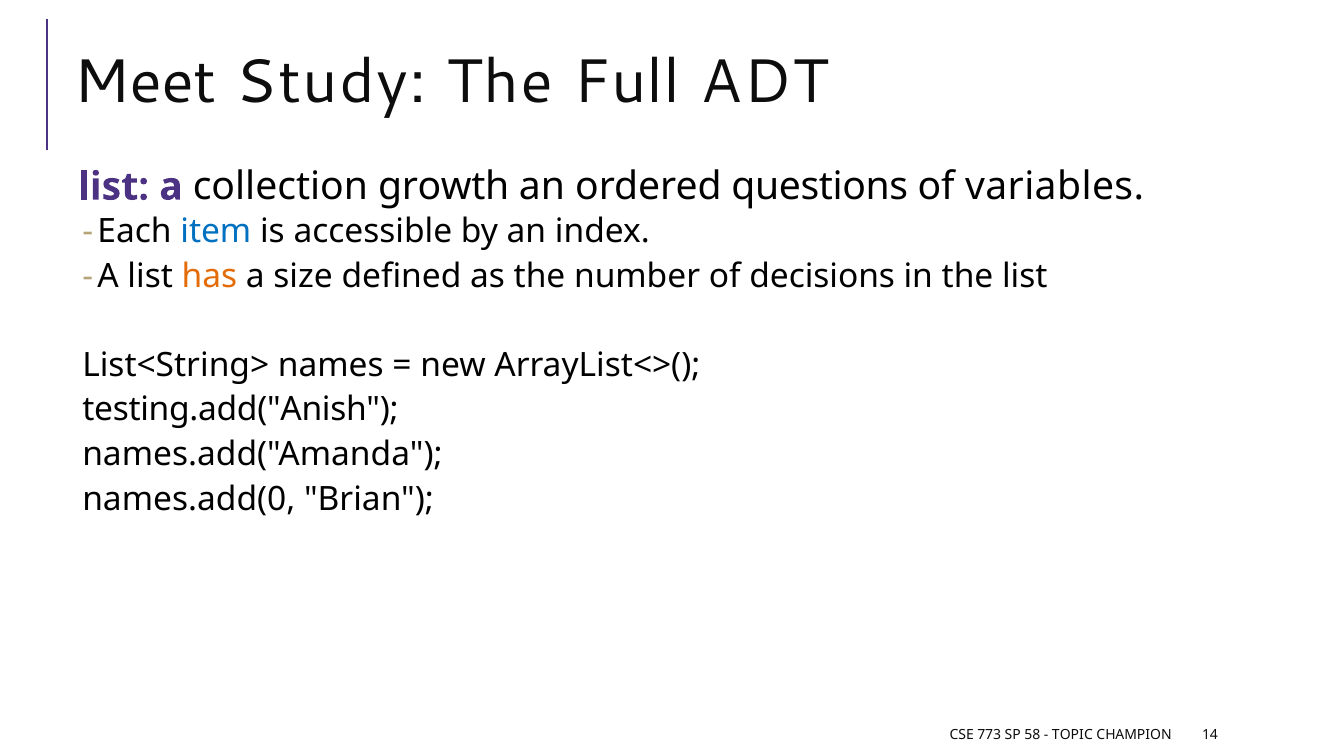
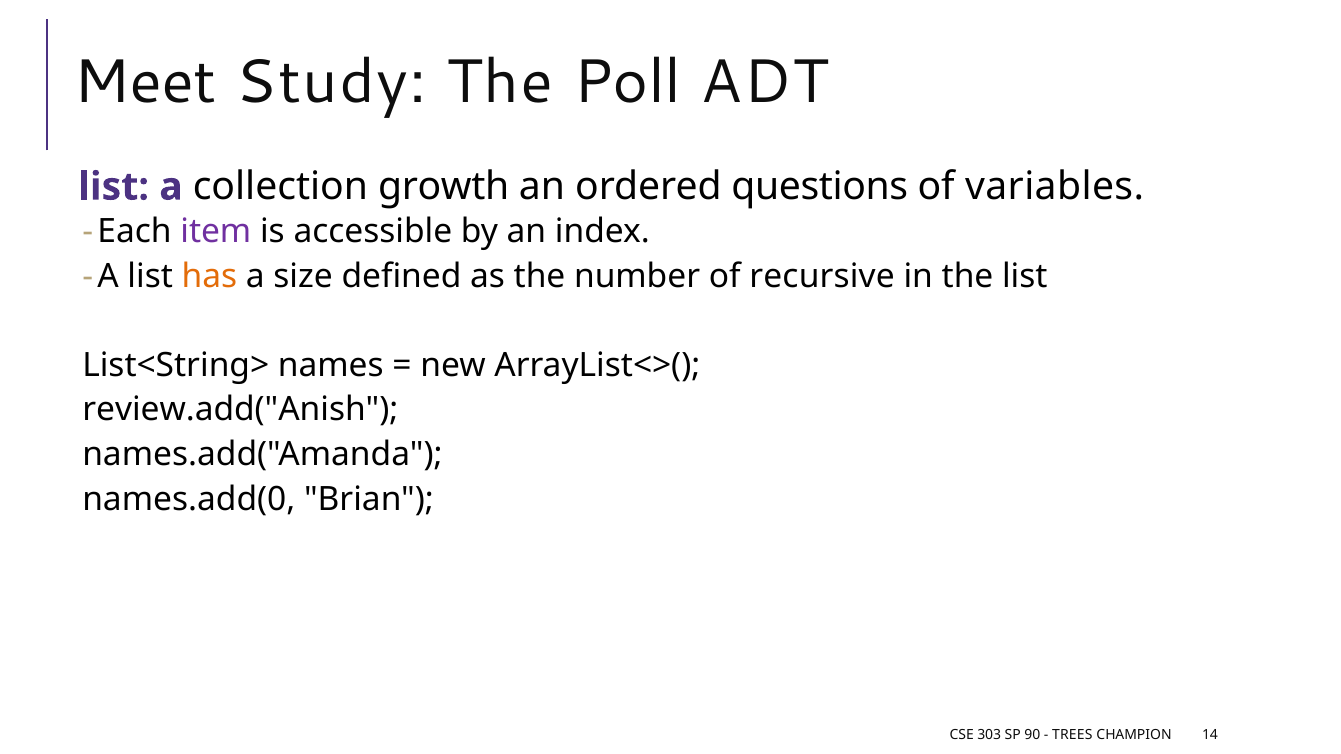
Full: Full -> Poll
item colour: blue -> purple
decisions: decisions -> recursive
testing.add("Anish: testing.add("Anish -> review.add("Anish
773: 773 -> 303
58: 58 -> 90
TOPIC: TOPIC -> TREES
